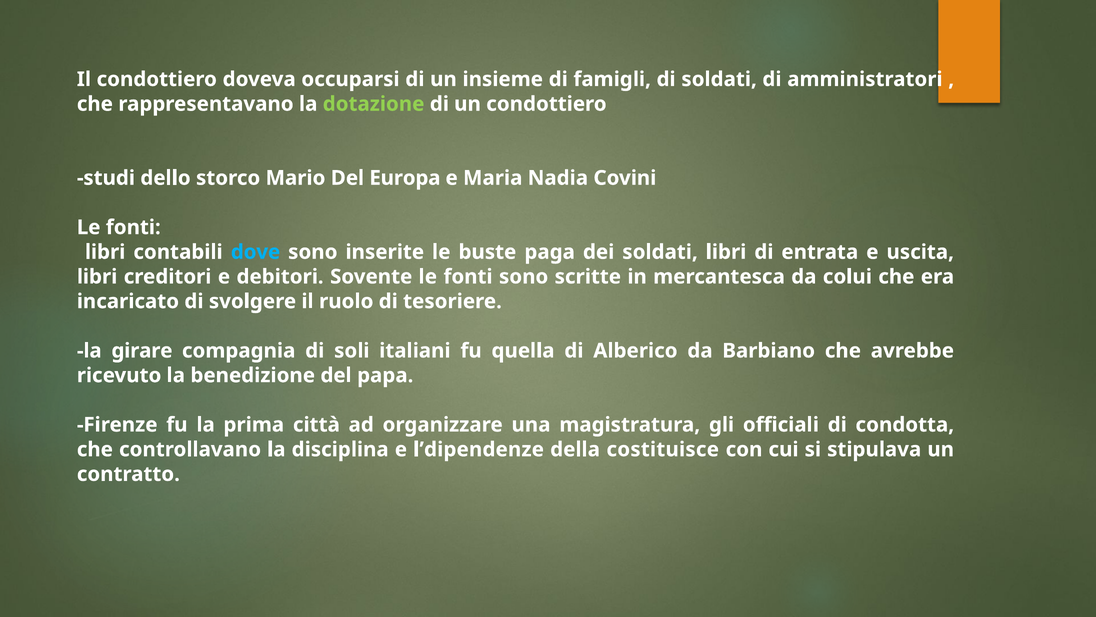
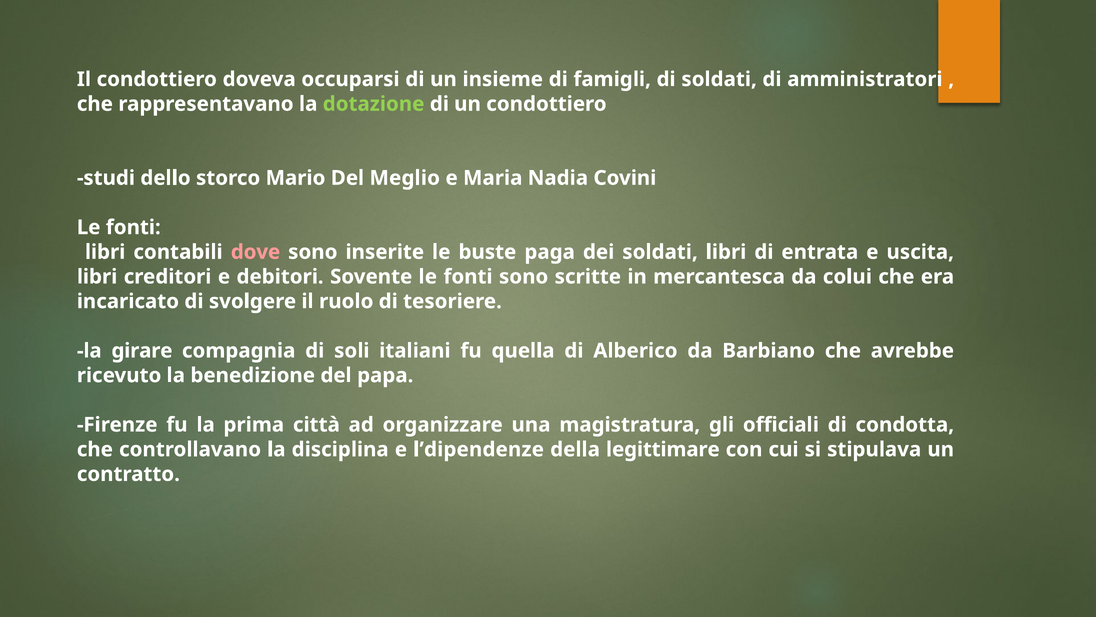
Europa: Europa -> Meglio
dove colour: light blue -> pink
costituisce: costituisce -> legittimare
